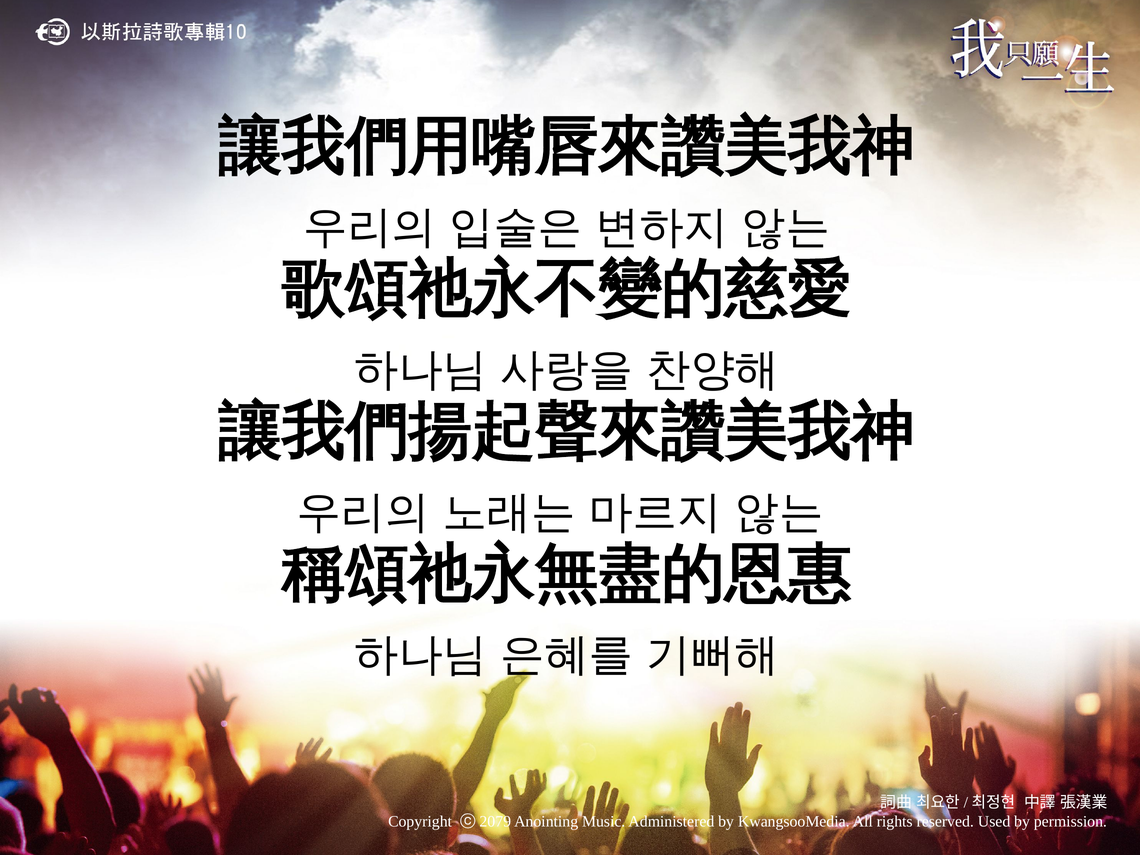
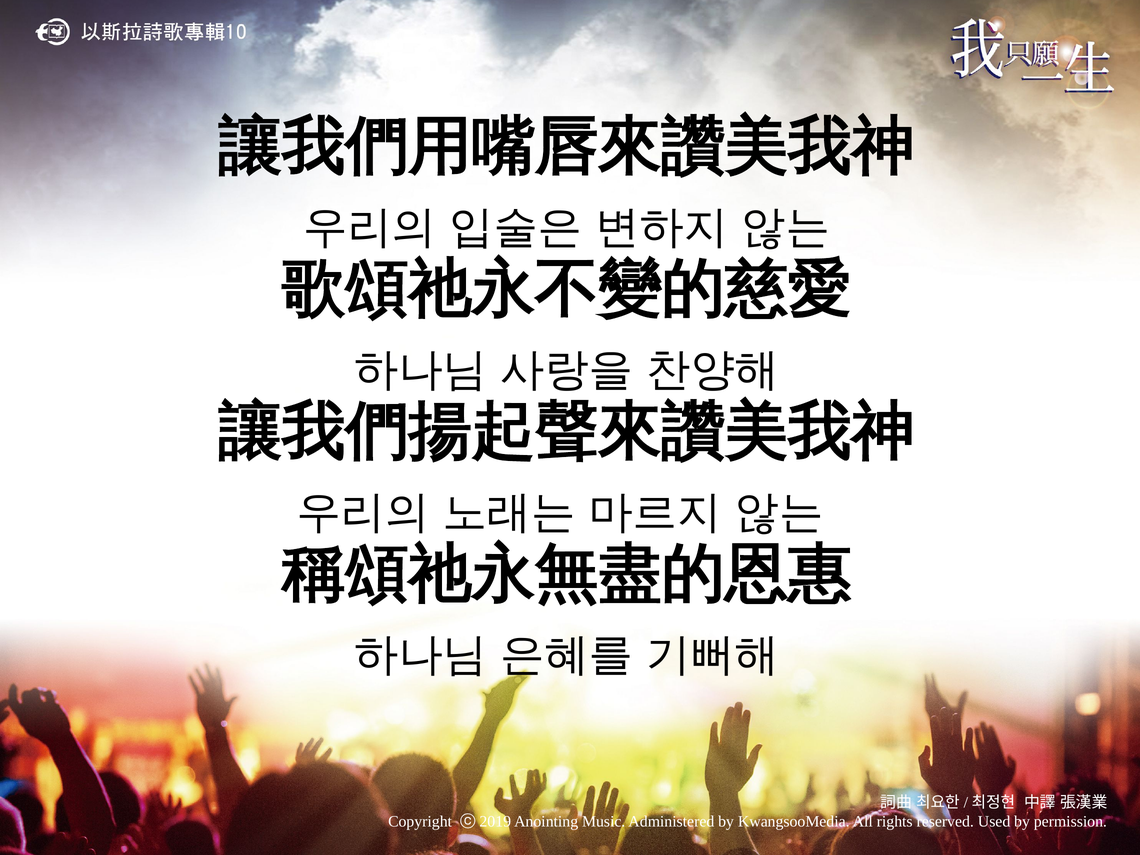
2079: 2079 -> 2019
